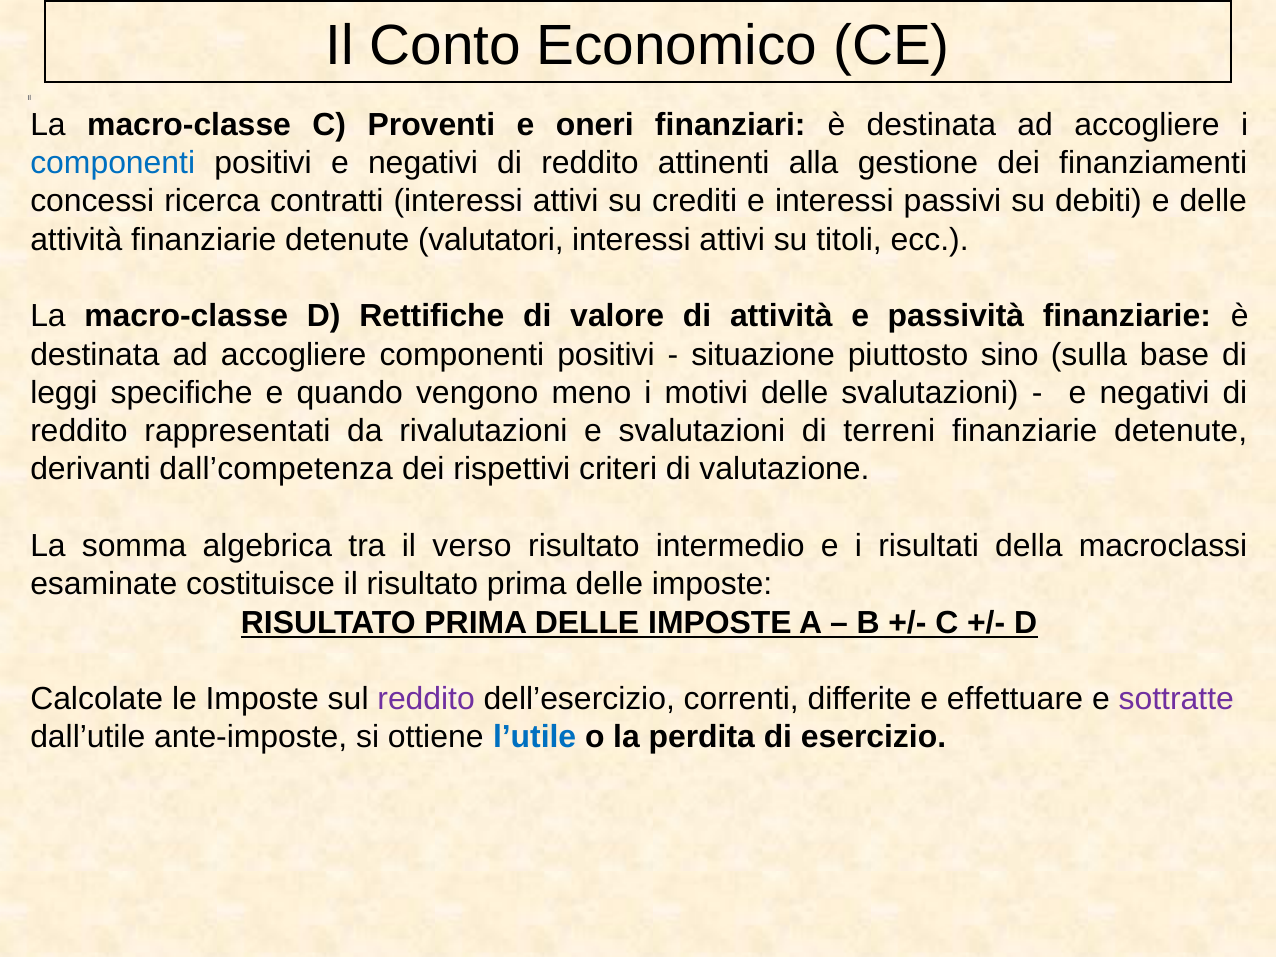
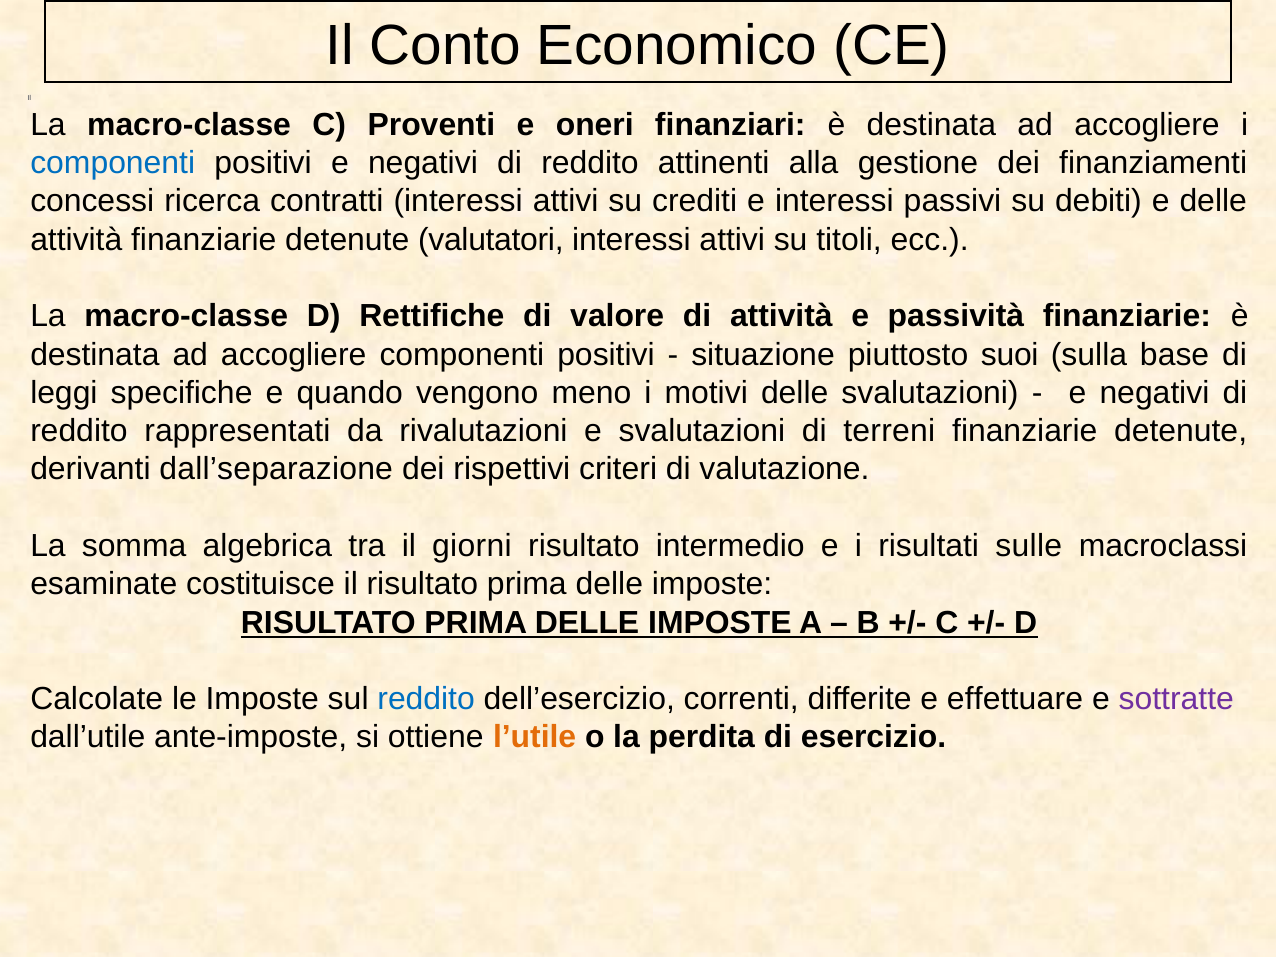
sino: sino -> suoi
dall’competenza: dall’competenza -> dall’separazione
verso: verso -> giorni
della: della -> sulle
reddito at (426, 699) colour: purple -> blue
l’utile colour: blue -> orange
